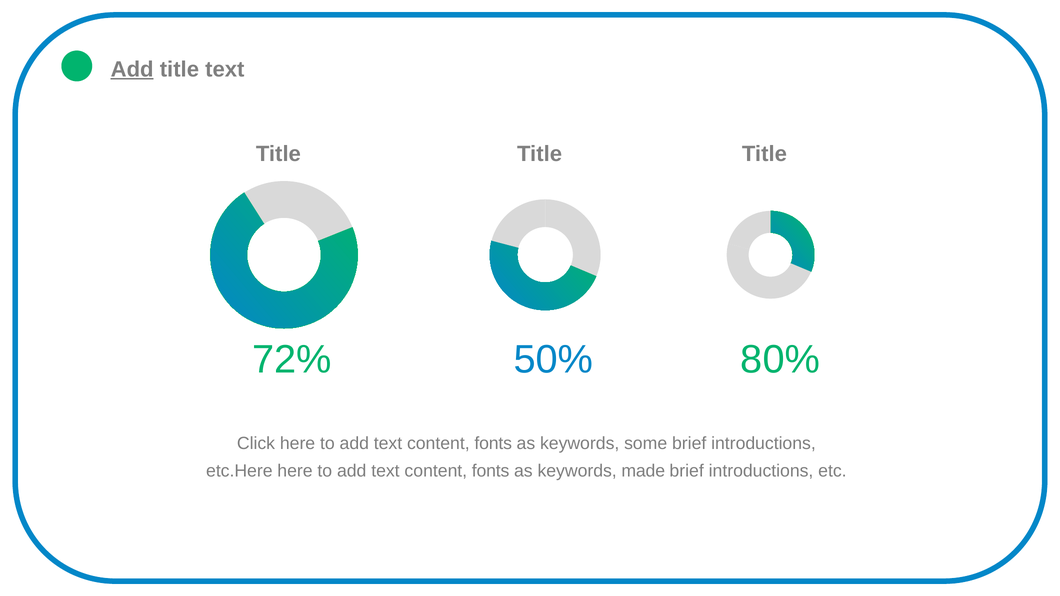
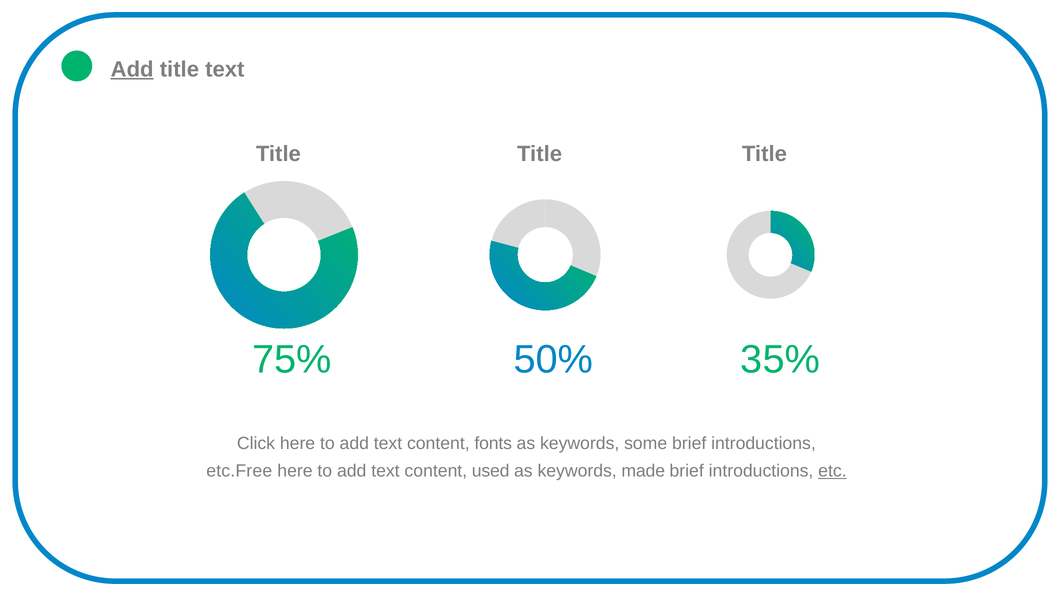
72%: 72% -> 75%
80%: 80% -> 35%
etc.Here: etc.Here -> etc.Free
fonts at (491, 471): fonts -> used
etc underline: none -> present
